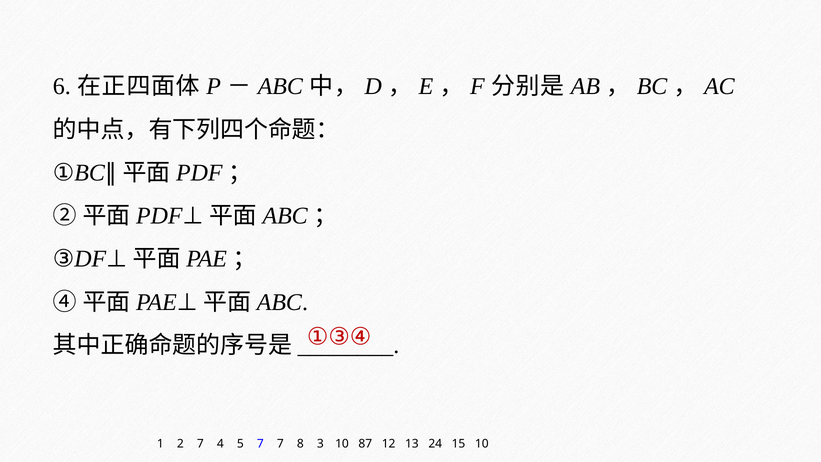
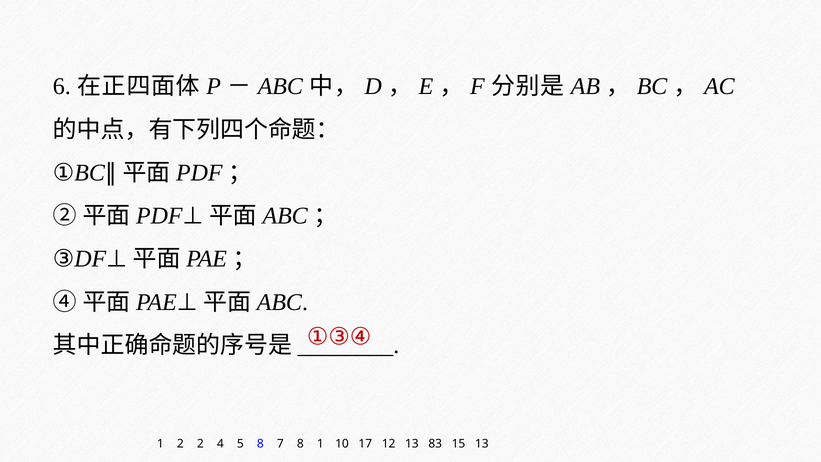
2 7: 7 -> 2
5 7: 7 -> 8
8 3: 3 -> 1
87: 87 -> 17
24: 24 -> 83
15 10: 10 -> 13
